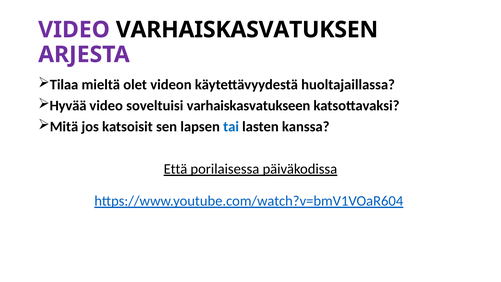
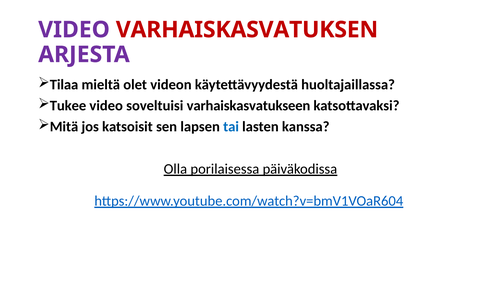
VARHAISKASVATUKSEN colour: black -> red
Hyvää: Hyvää -> Tukee
Että: Että -> Olla
